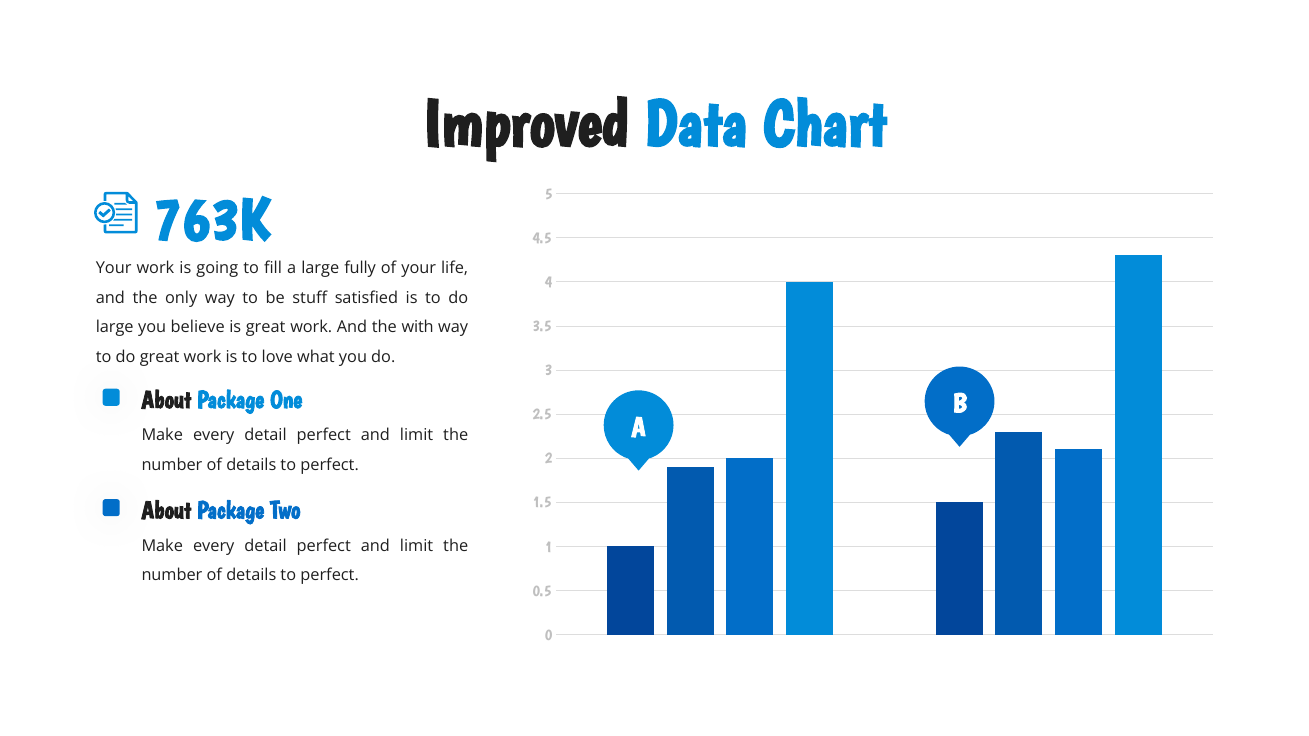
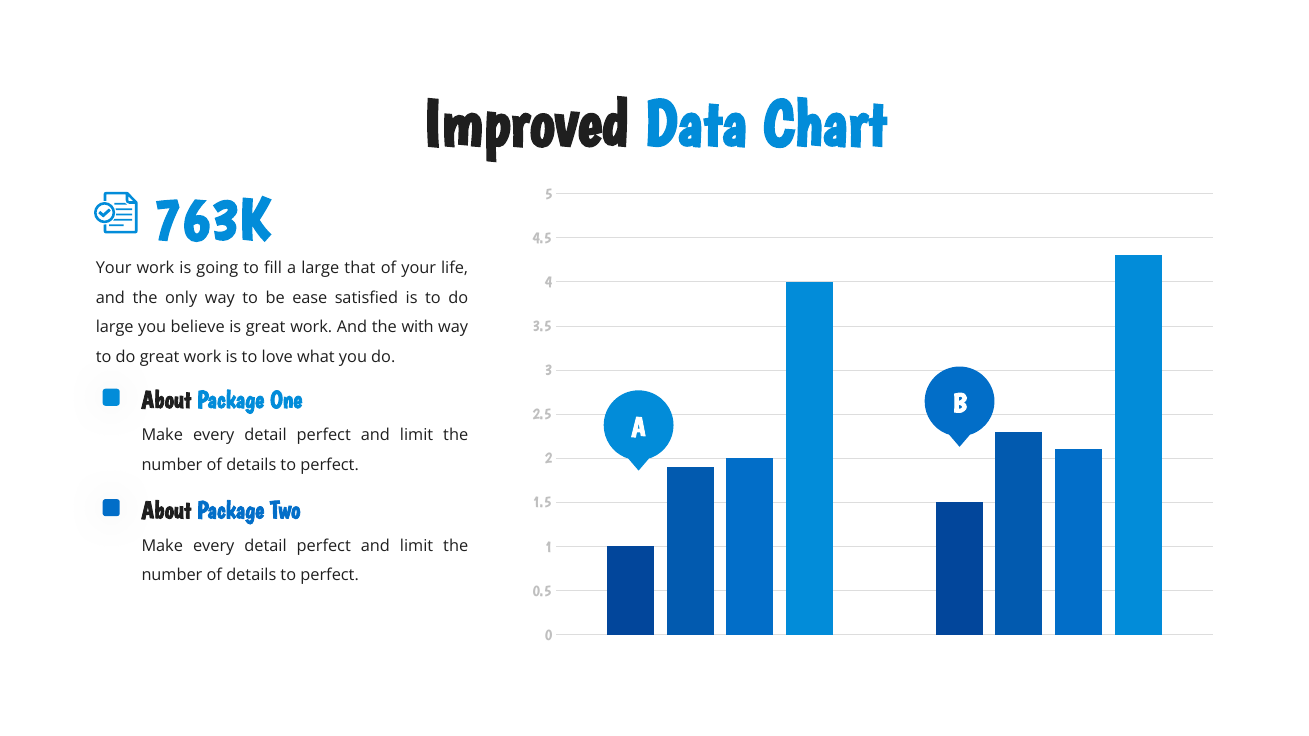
fully: fully -> that
stuff: stuff -> ease
